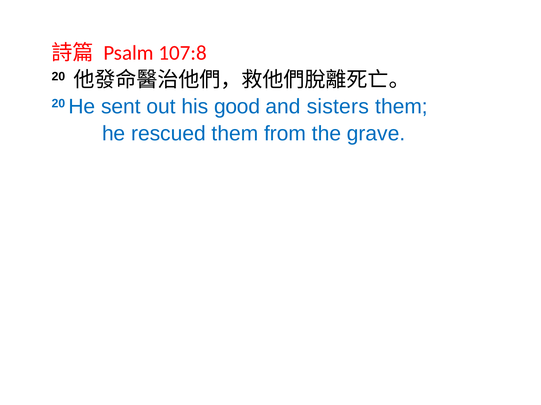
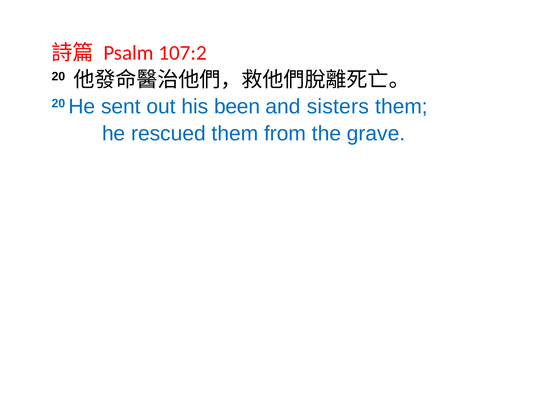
107:8: 107:8 -> 107:2
good: good -> been
